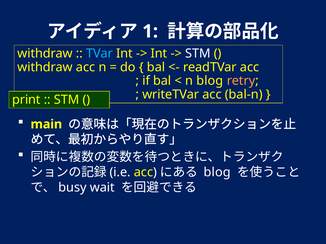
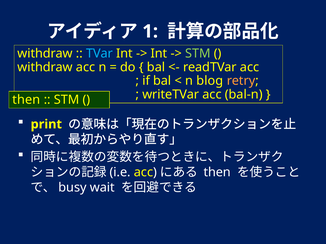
STM at (198, 54) colour: white -> light green
print at (26, 100): print -> then
main: main -> print
blog at (217, 173): blog -> then
